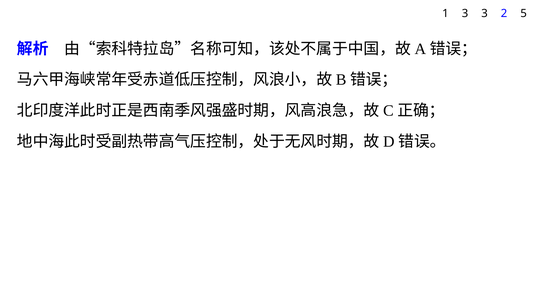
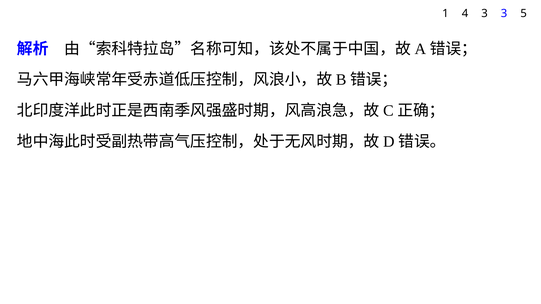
1 3: 3 -> 4
3 2: 2 -> 3
